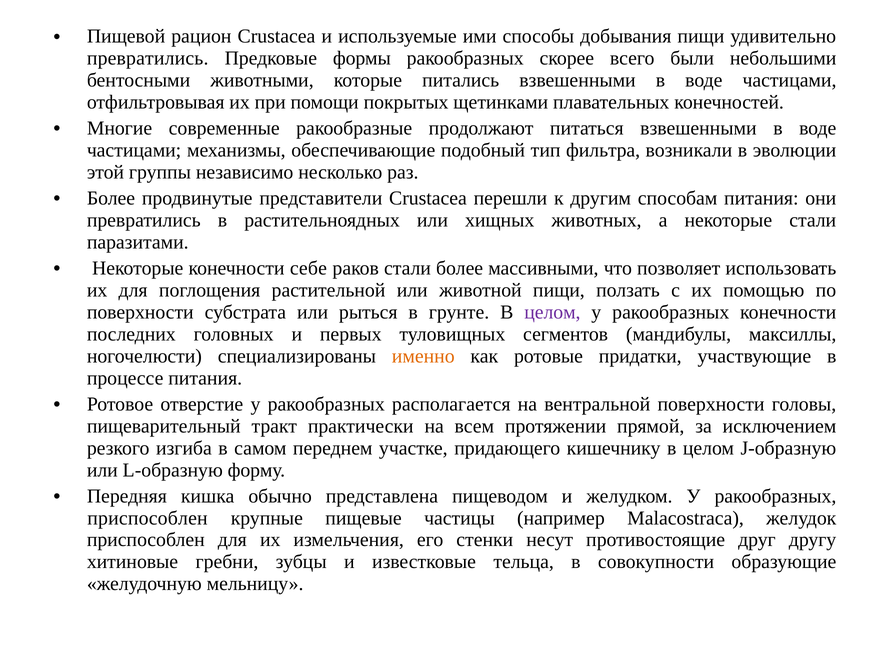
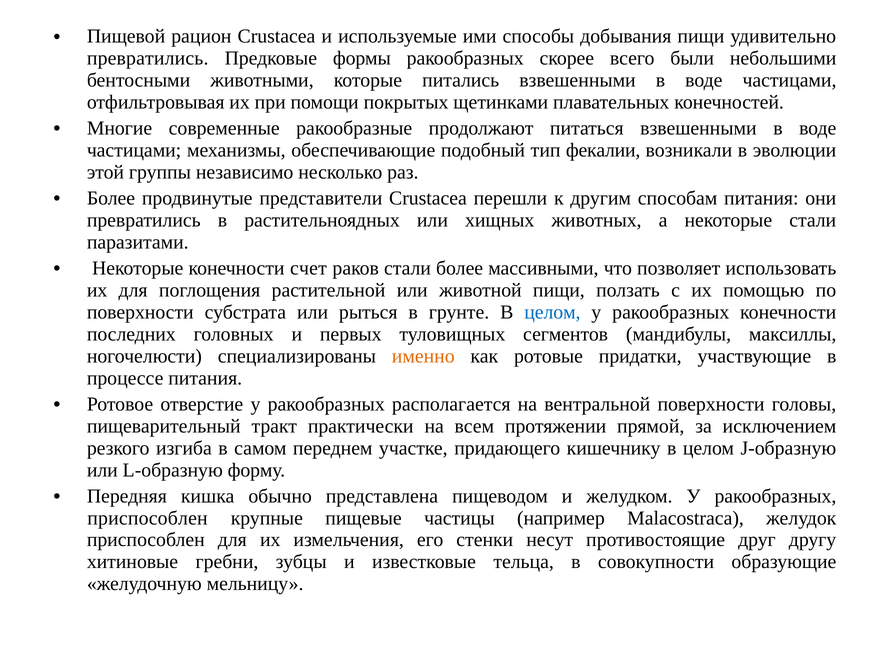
фильтра: фильтра -> фекалии
себе: себе -> счет
целом at (552, 312) colour: purple -> blue
